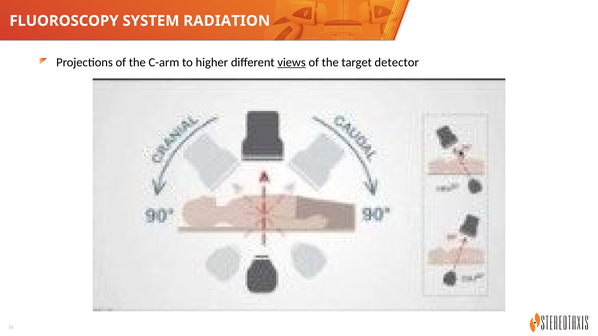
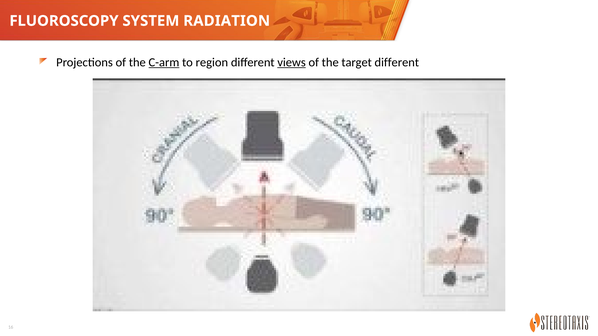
C-arm underline: none -> present
higher: higher -> region
target detector: detector -> different
